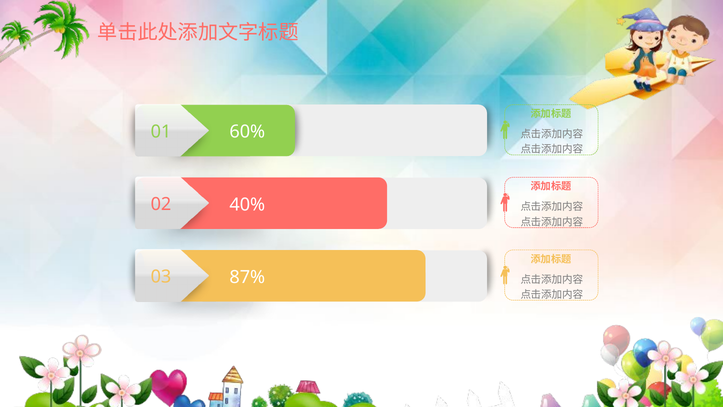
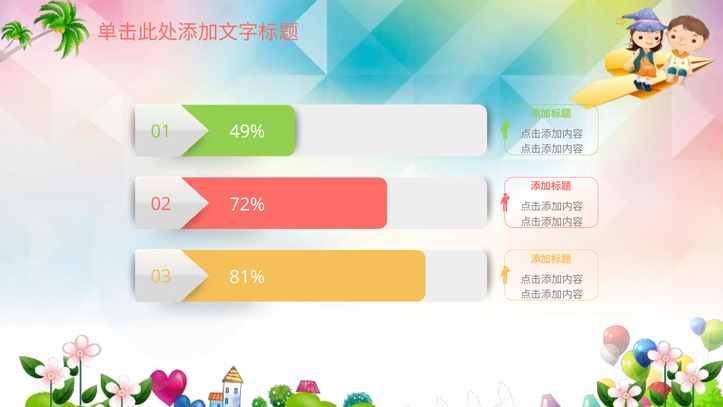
60%: 60% -> 49%
40%: 40% -> 72%
87%: 87% -> 81%
